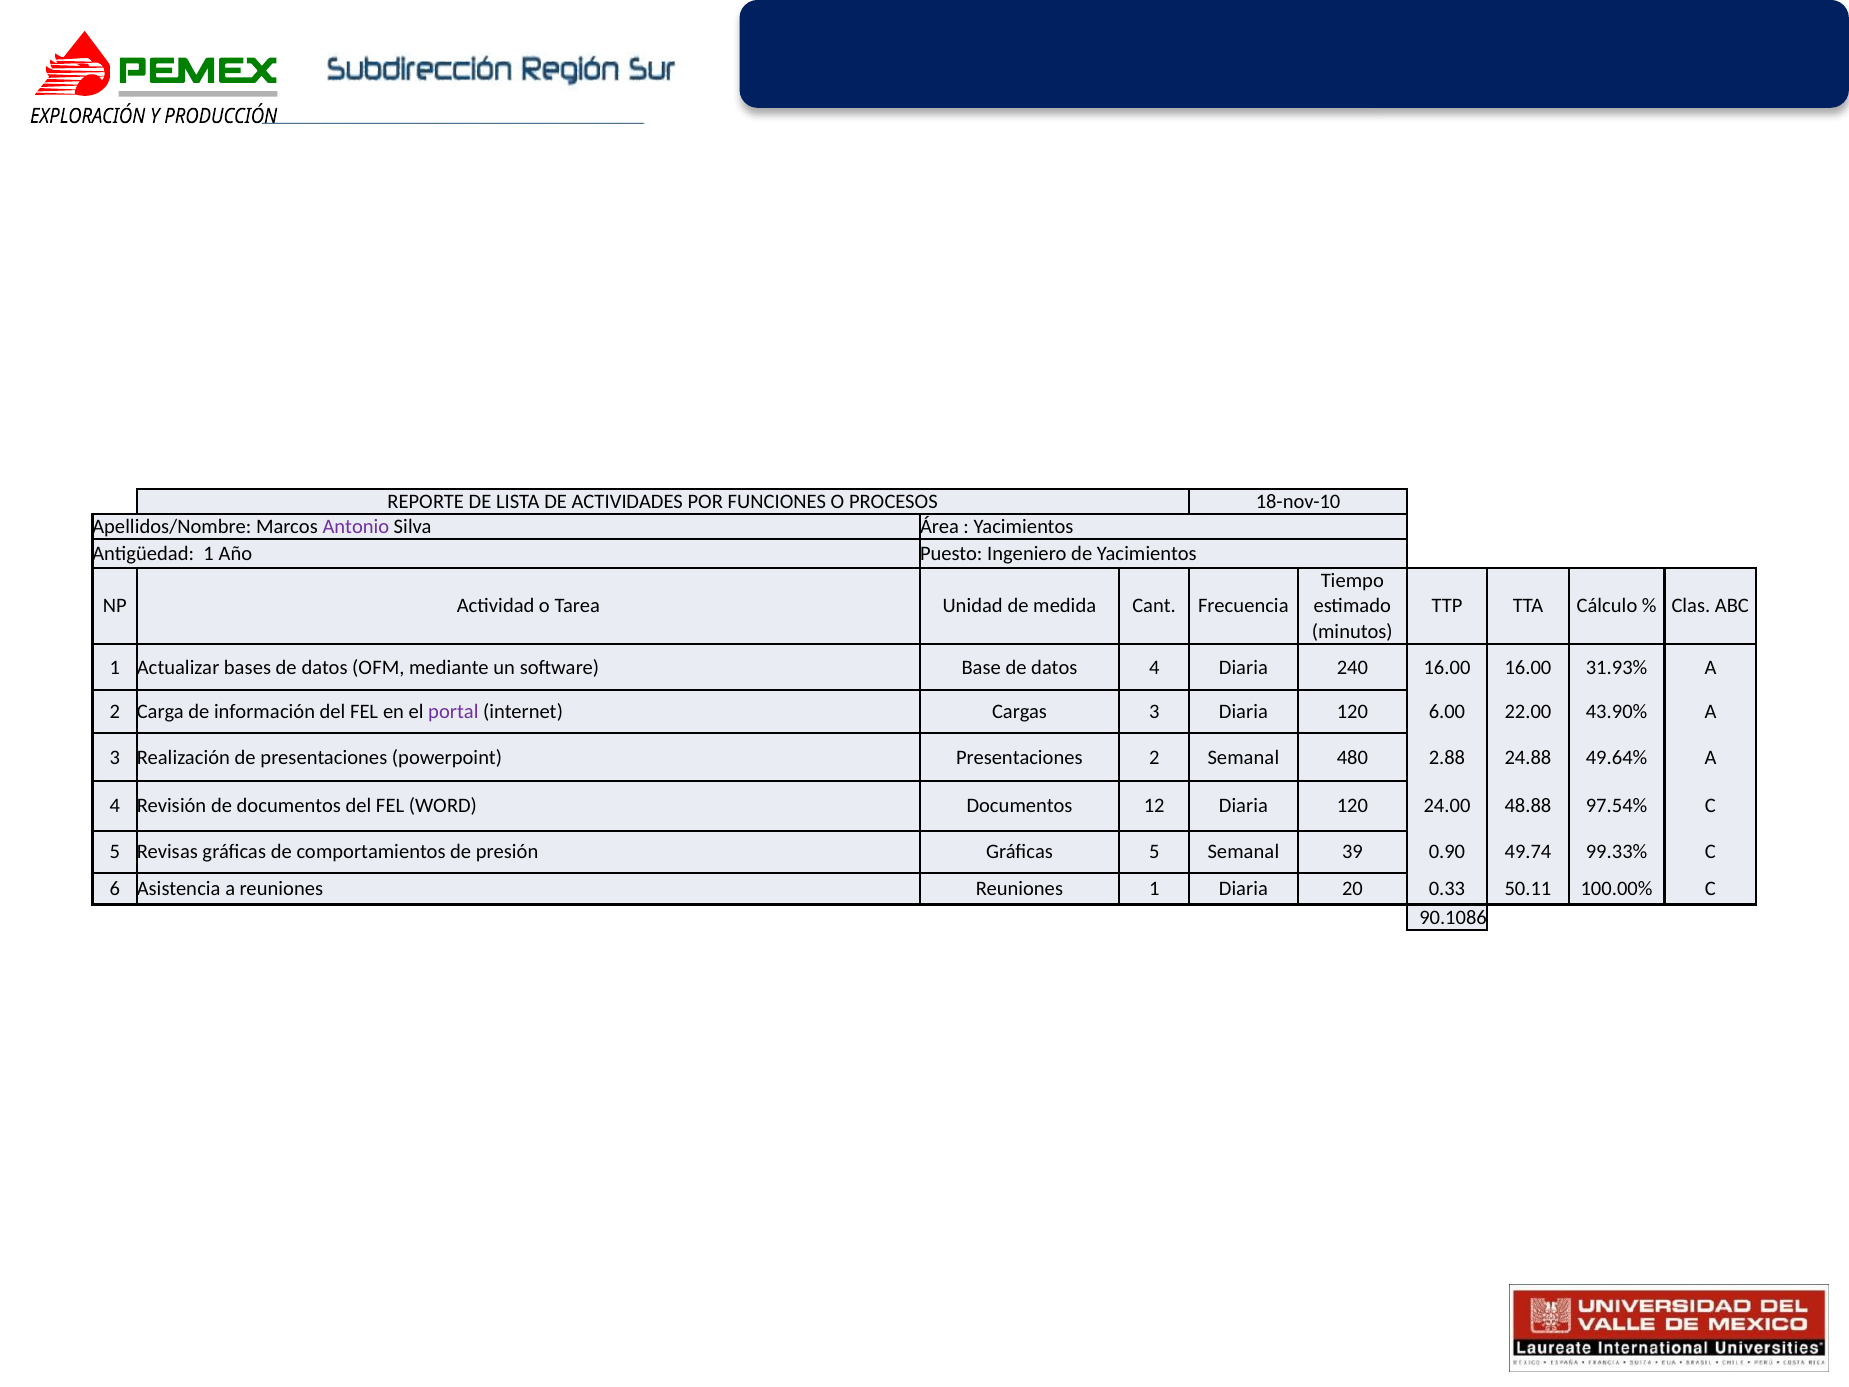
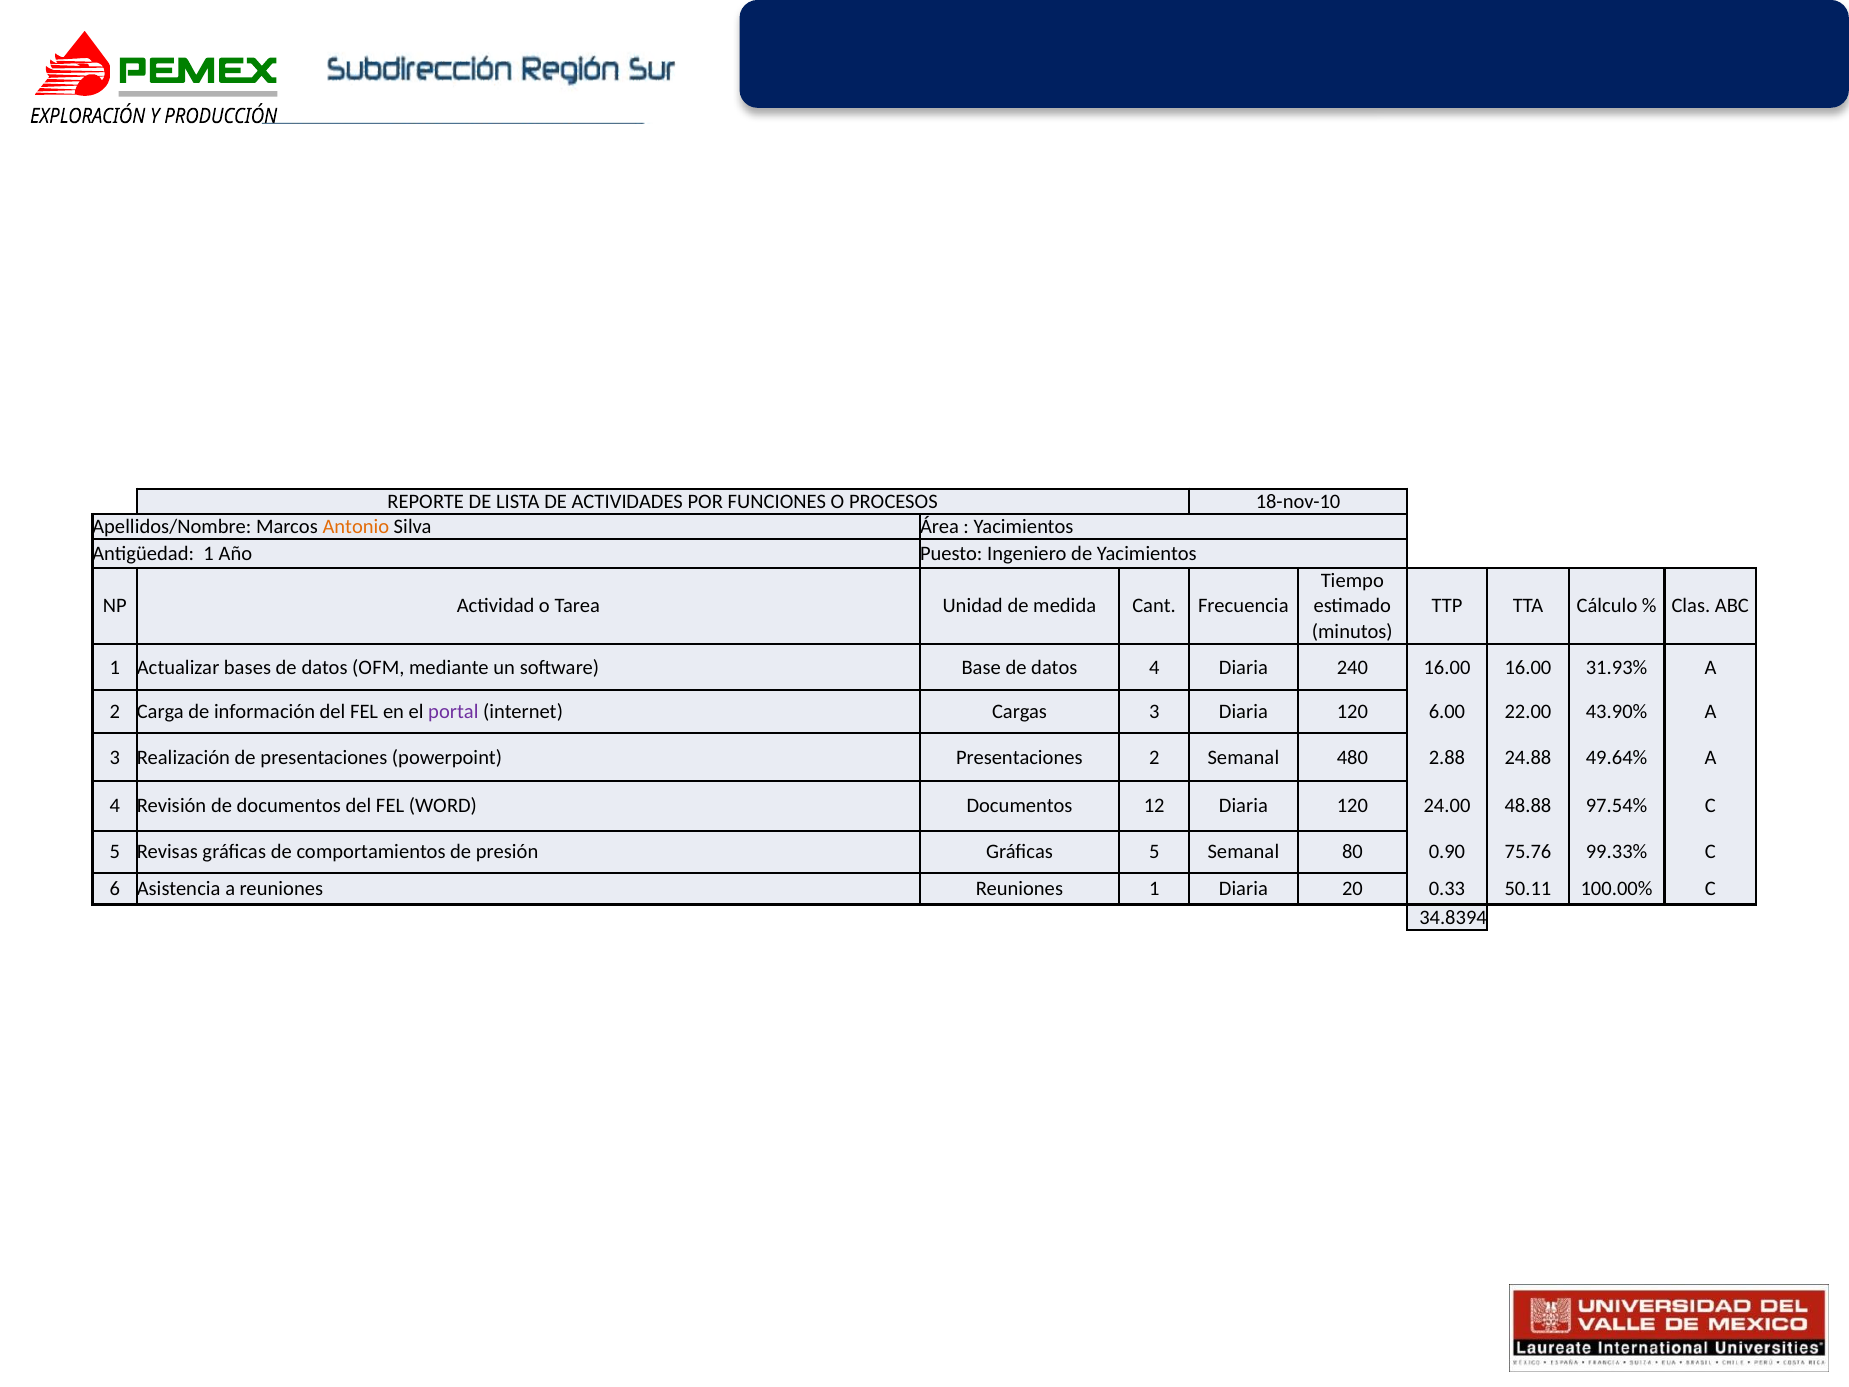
Antonio colour: purple -> orange
39: 39 -> 80
49.74: 49.74 -> 75.76
90.1086: 90.1086 -> 34.8394
